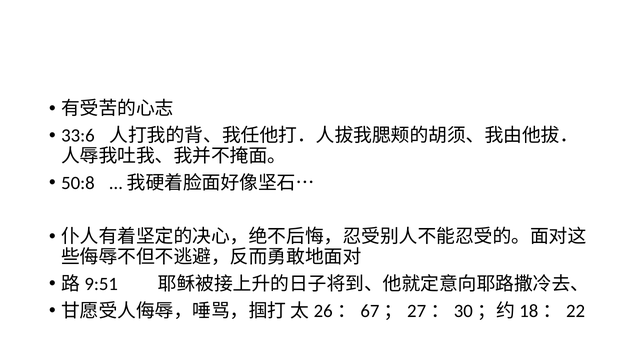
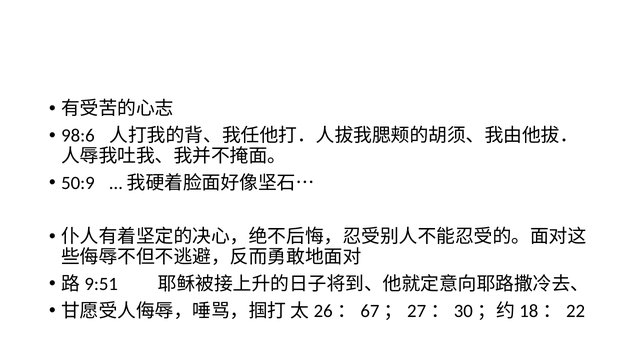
33:6: 33:6 -> 98:6
50:8: 50:8 -> 50:9
